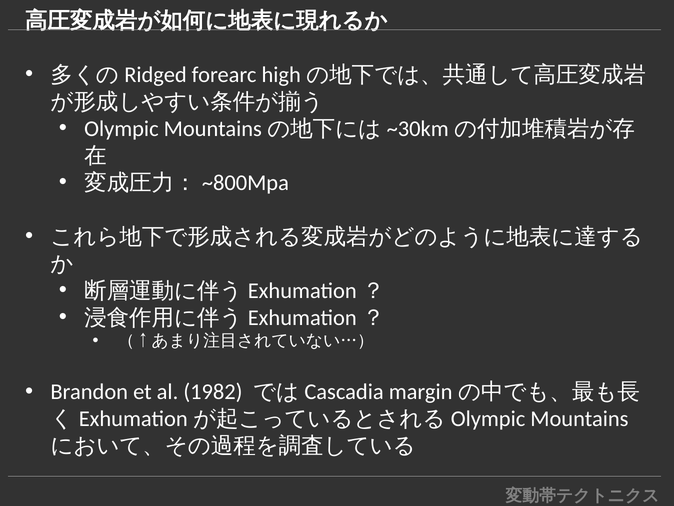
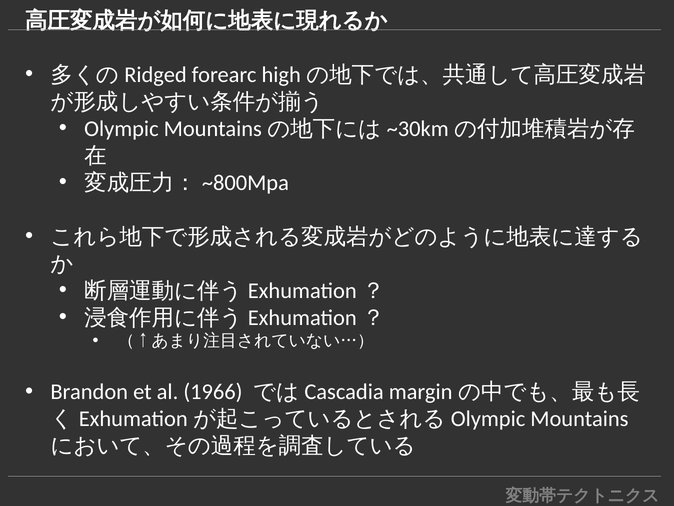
1982: 1982 -> 1966
